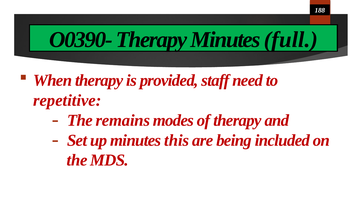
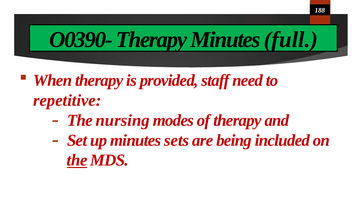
remains: remains -> nursing
this: this -> sets
the at (77, 160) underline: none -> present
